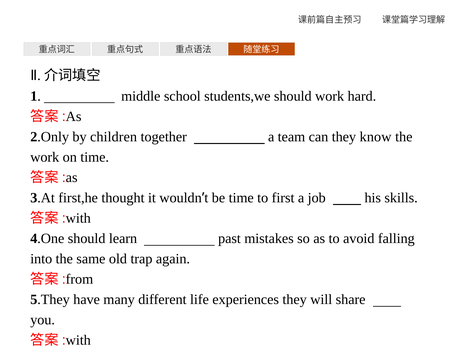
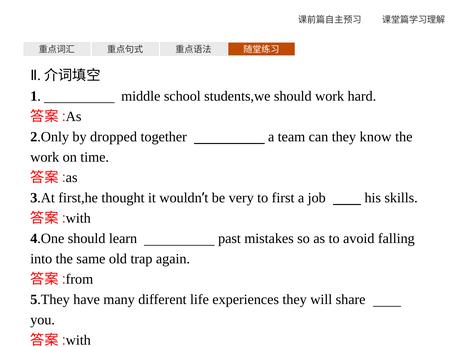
children: children -> dropped
be time: time -> very
